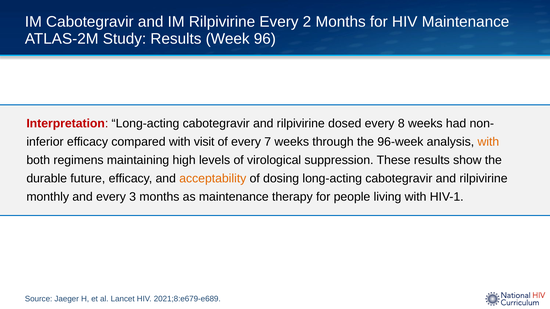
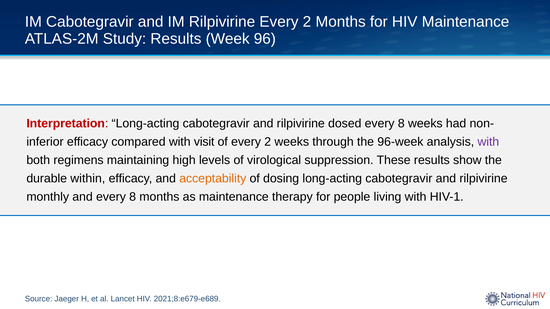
of every 7: 7 -> 2
with at (488, 142) colour: orange -> purple
future: future -> within
and every 3: 3 -> 8
